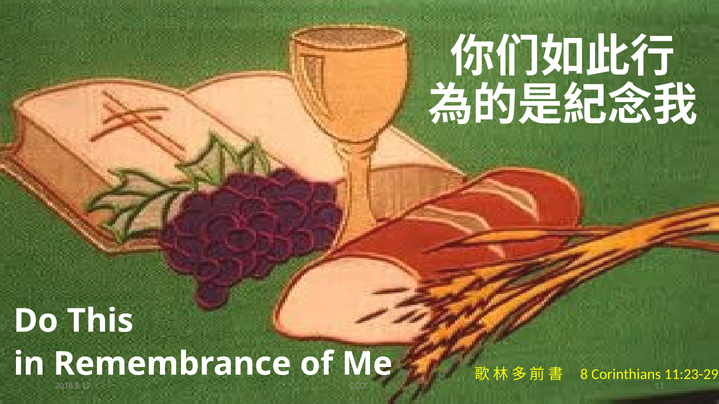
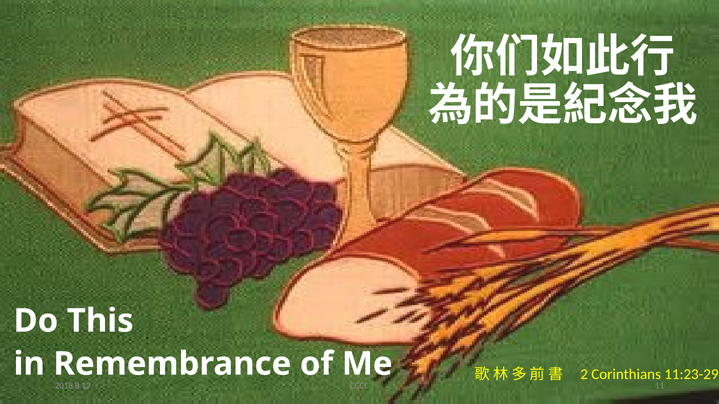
8 at (584, 375): 8 -> 2
